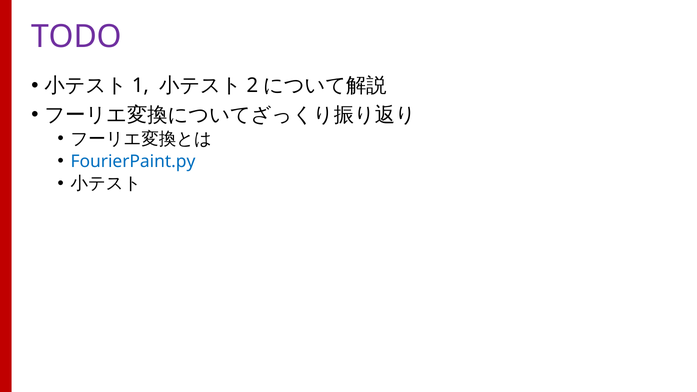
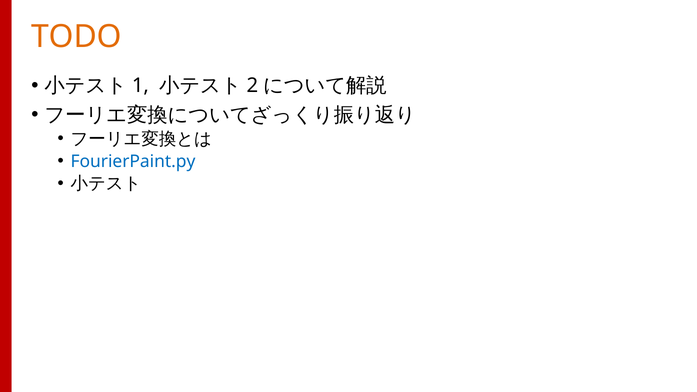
TODO colour: purple -> orange
